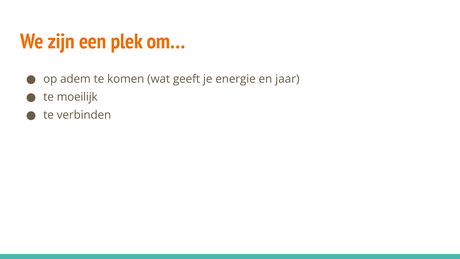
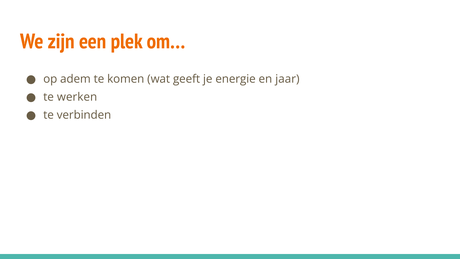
moeilijk: moeilijk -> werken
